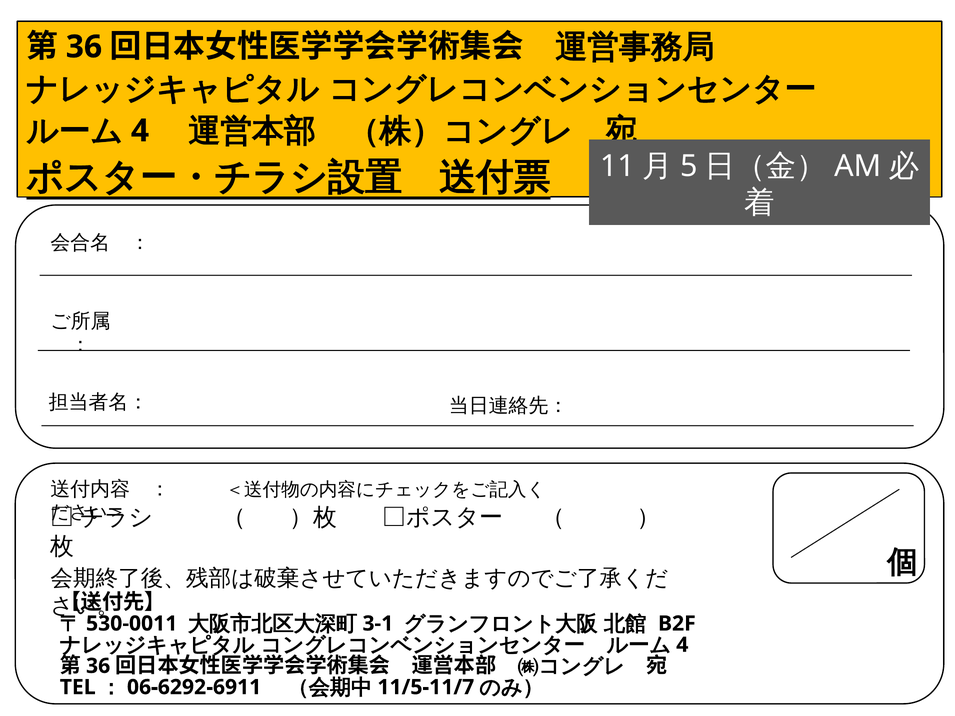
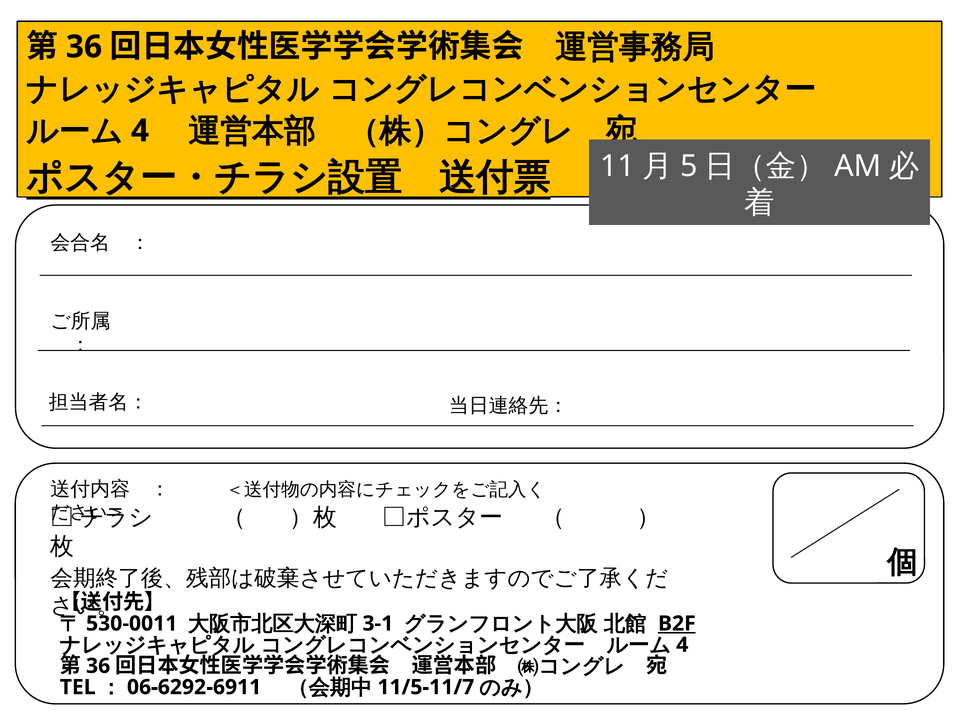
B2F underline: none -> present
